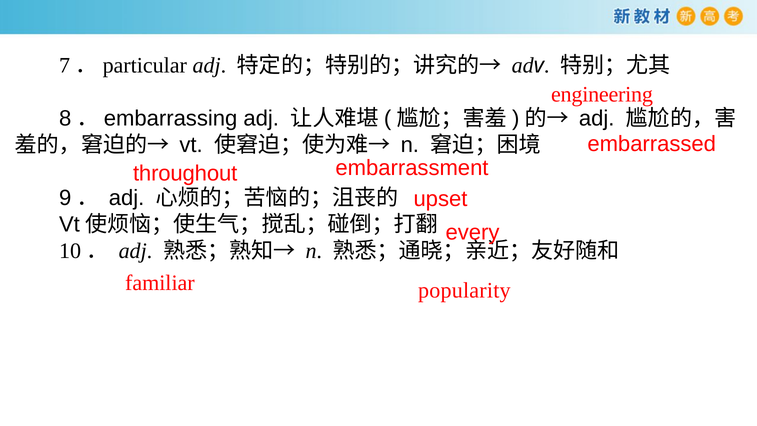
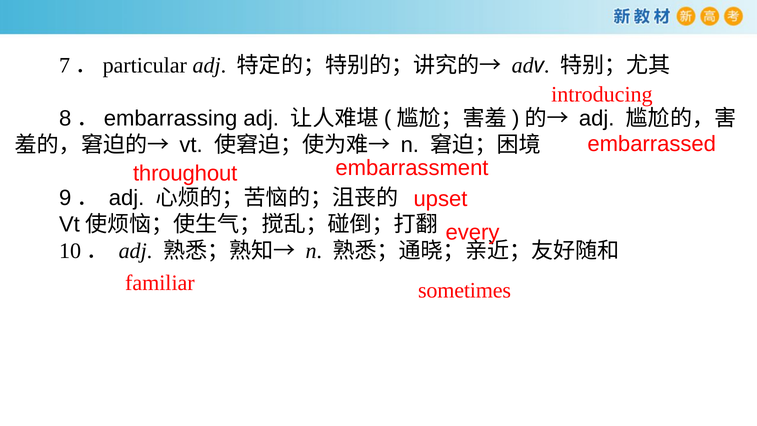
engineering: engineering -> introducing
popularity: popularity -> sometimes
